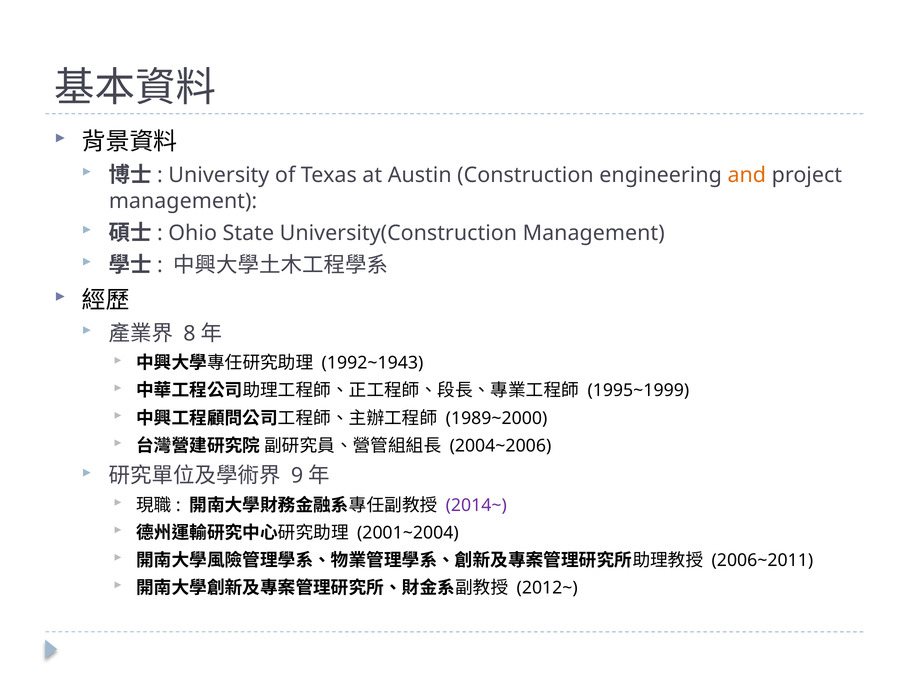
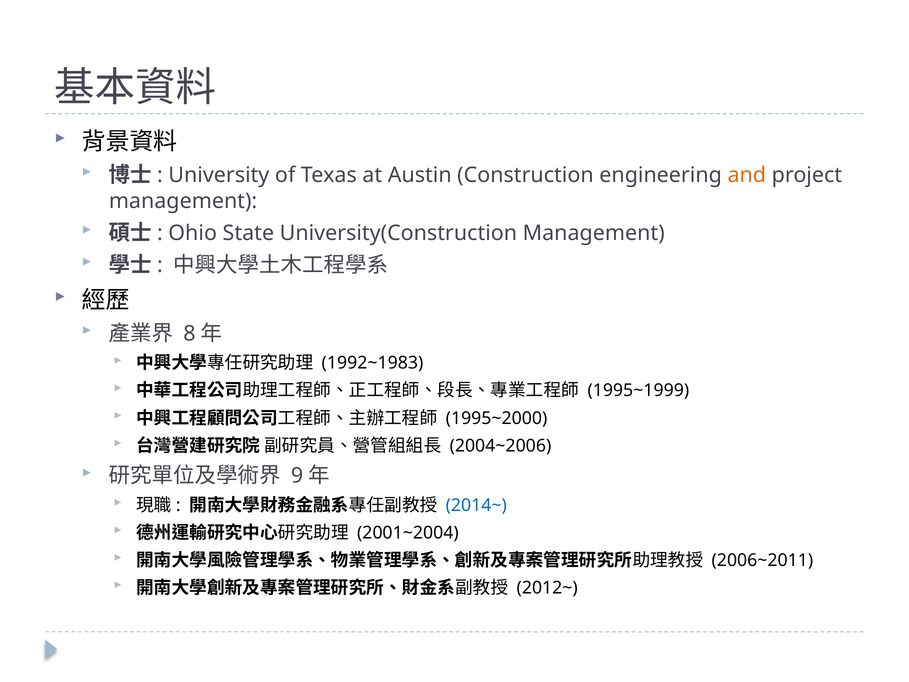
1992~1943: 1992~1943 -> 1992~1983
1989~2000: 1989~2000 -> 1995~2000
2014~ colour: purple -> blue
